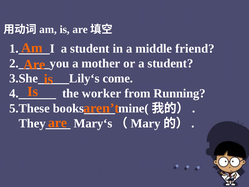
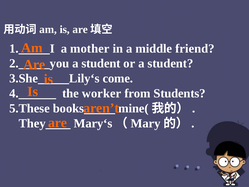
student at (90, 48): student -> mother
mother at (101, 63): mother -> student
Running: Running -> Students
